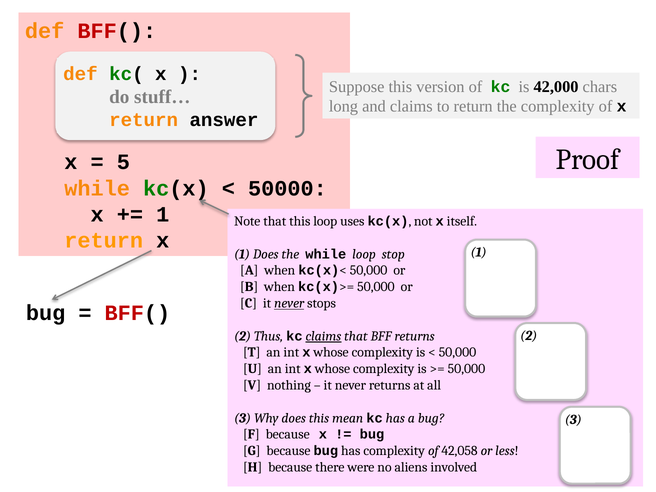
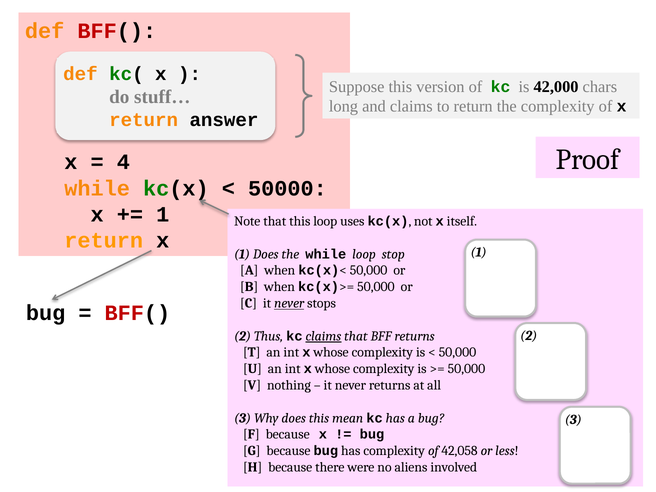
5: 5 -> 4
